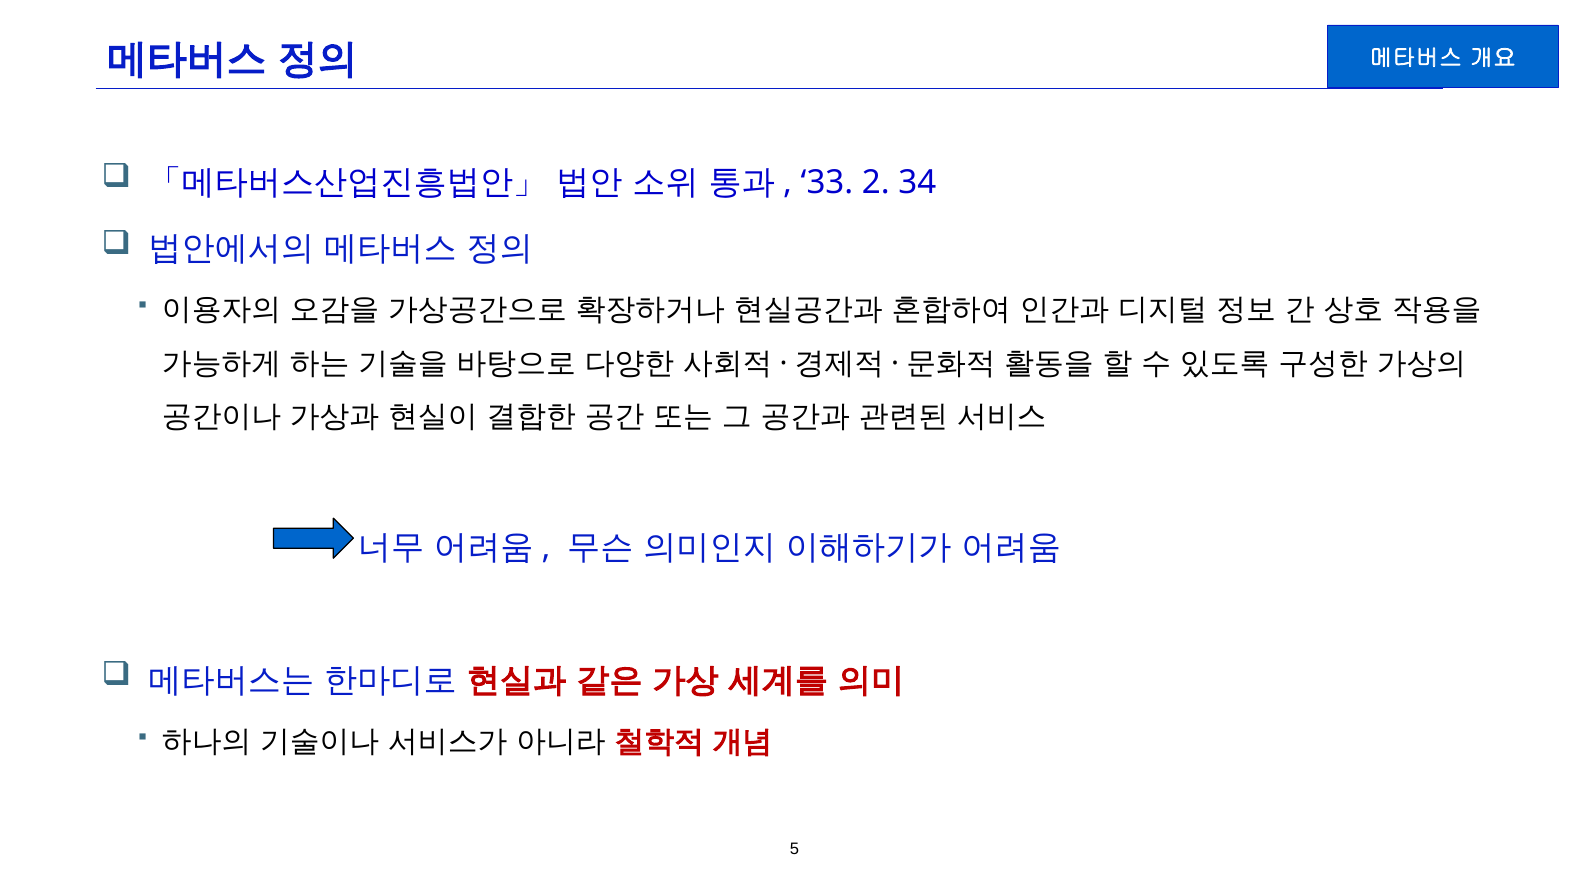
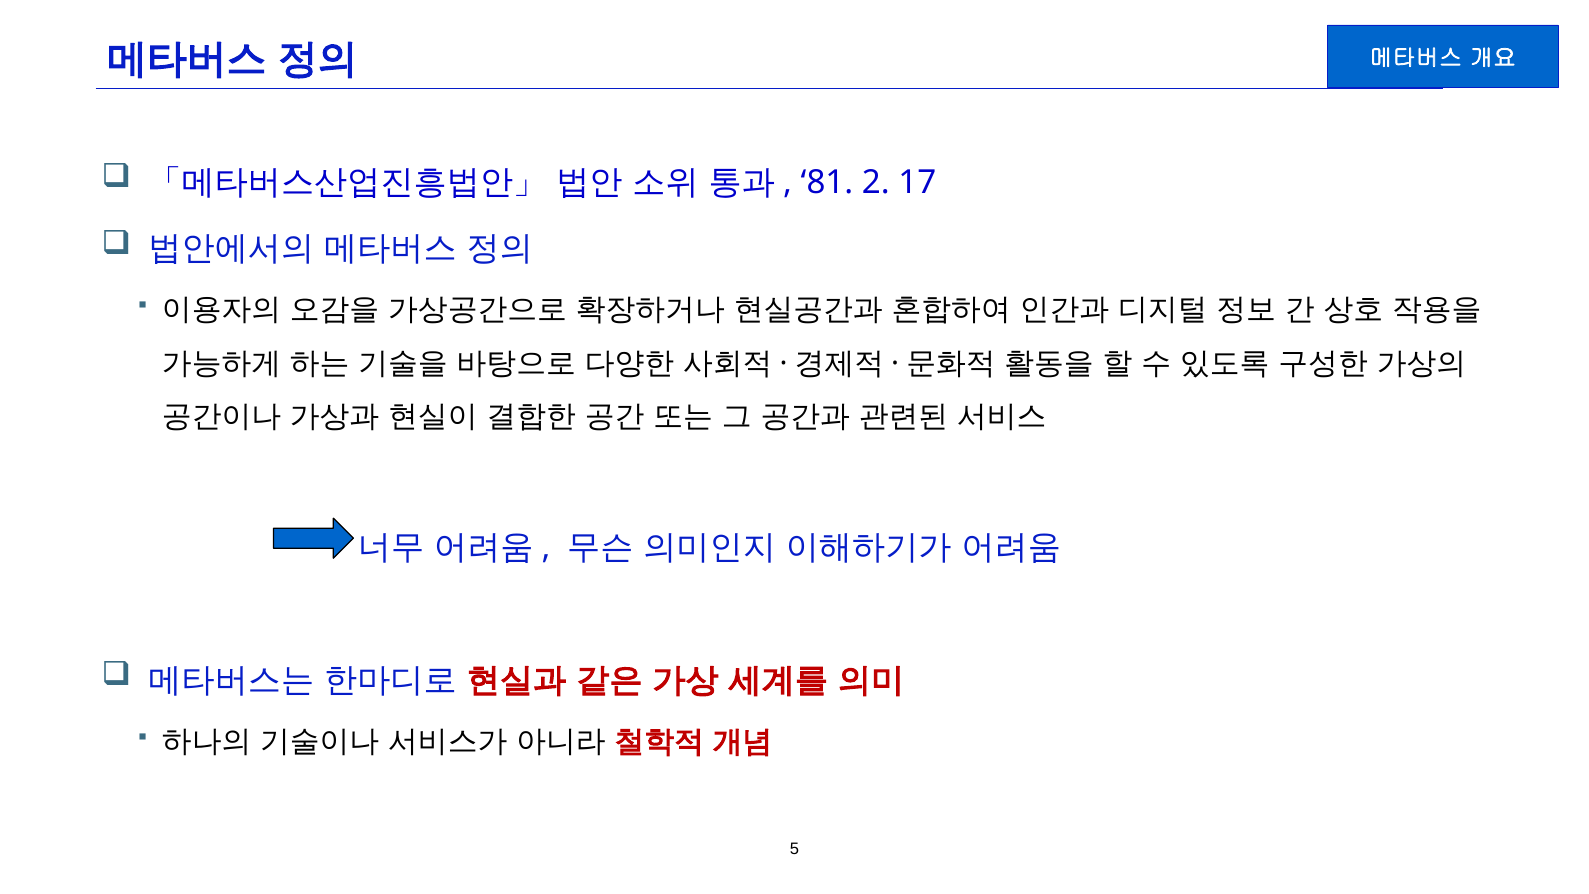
33: 33 -> 81
34: 34 -> 17
